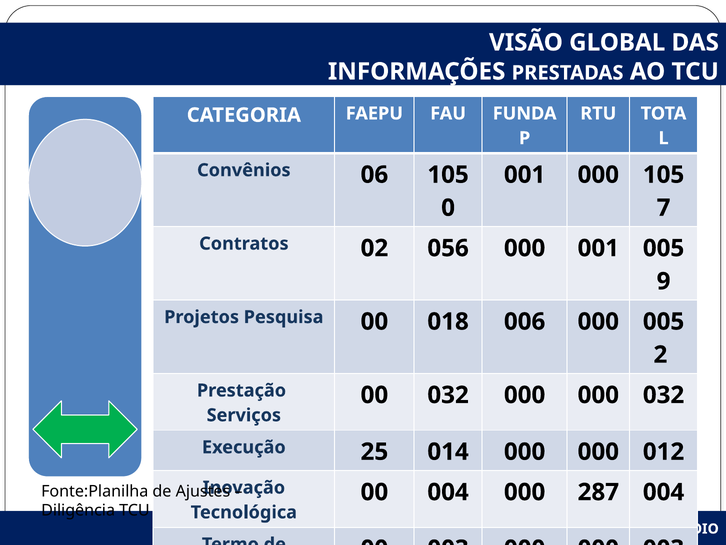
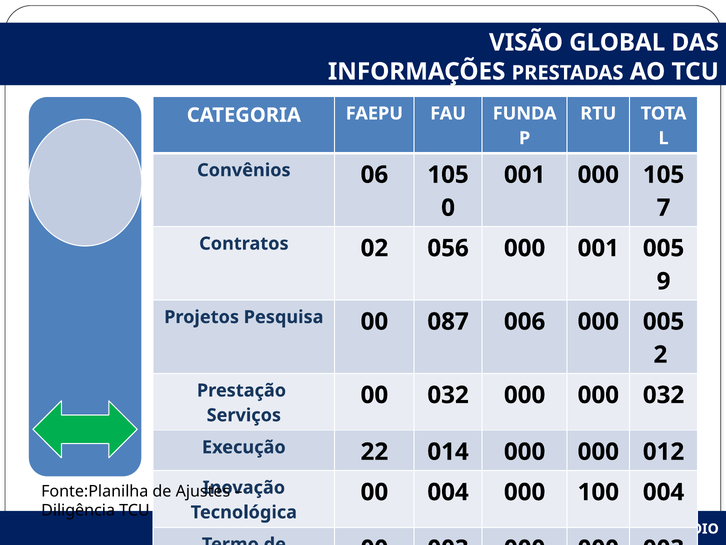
018: 018 -> 087
25: 25 -> 22
287: 287 -> 100
